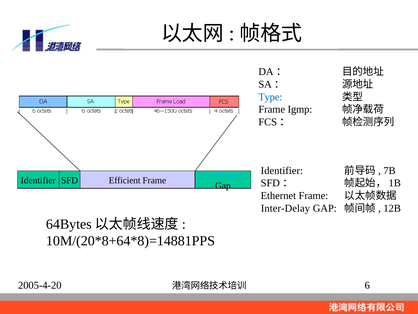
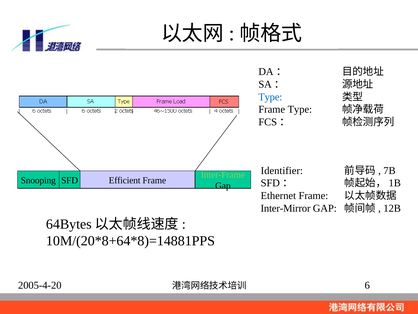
Frame Igmp: Igmp -> Type
Inter-Frame colour: light blue -> light green
Identifier at (38, 180): Identifier -> Snooping
Inter-Delay: Inter-Delay -> Inter-Mirror
